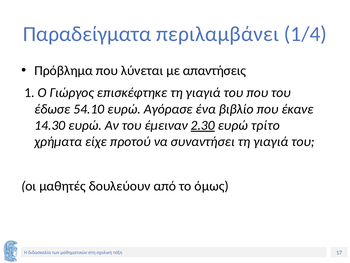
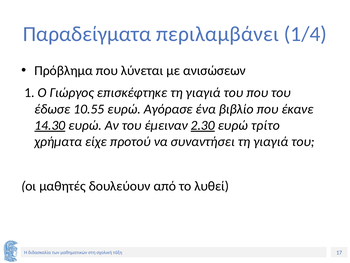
απαντήσεις: απαντήσεις -> ανισώσεων
54.10: 54.10 -> 10.55
14.30 underline: none -> present
όμως: όμως -> λυθεί
